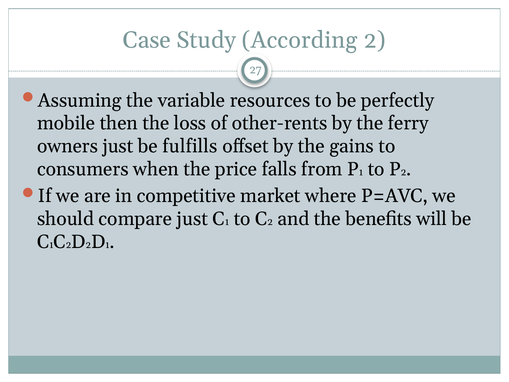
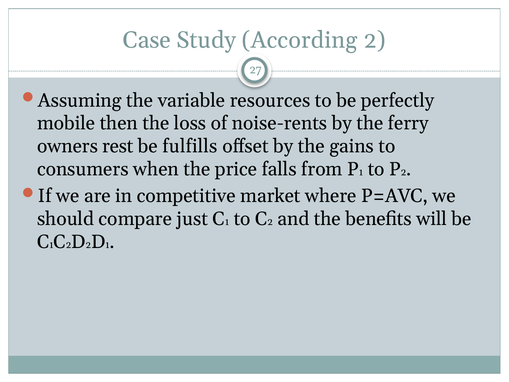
other-rents: other-rents -> noise-rents
owners just: just -> rest
